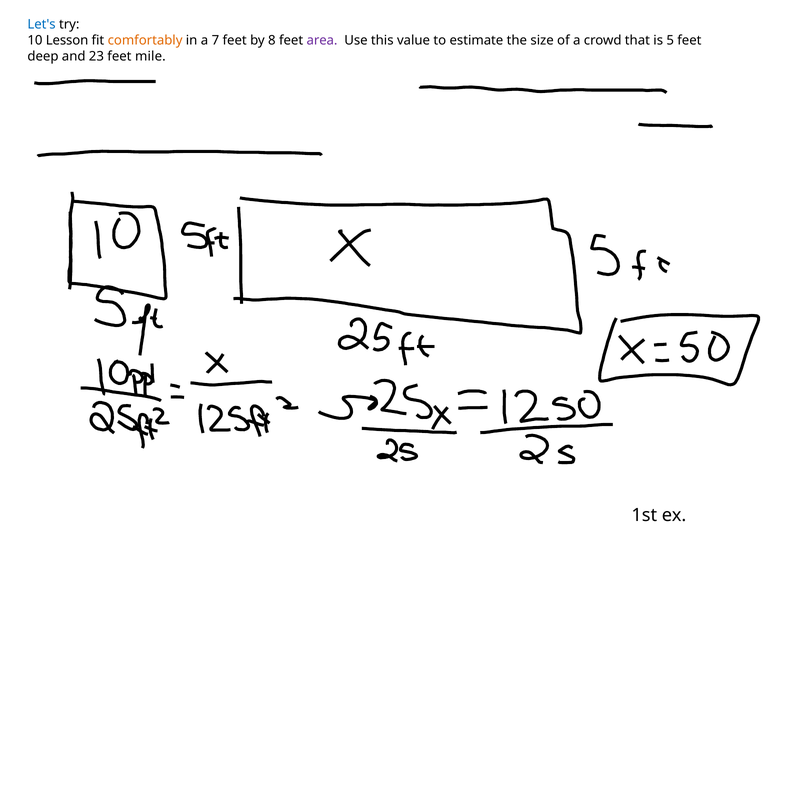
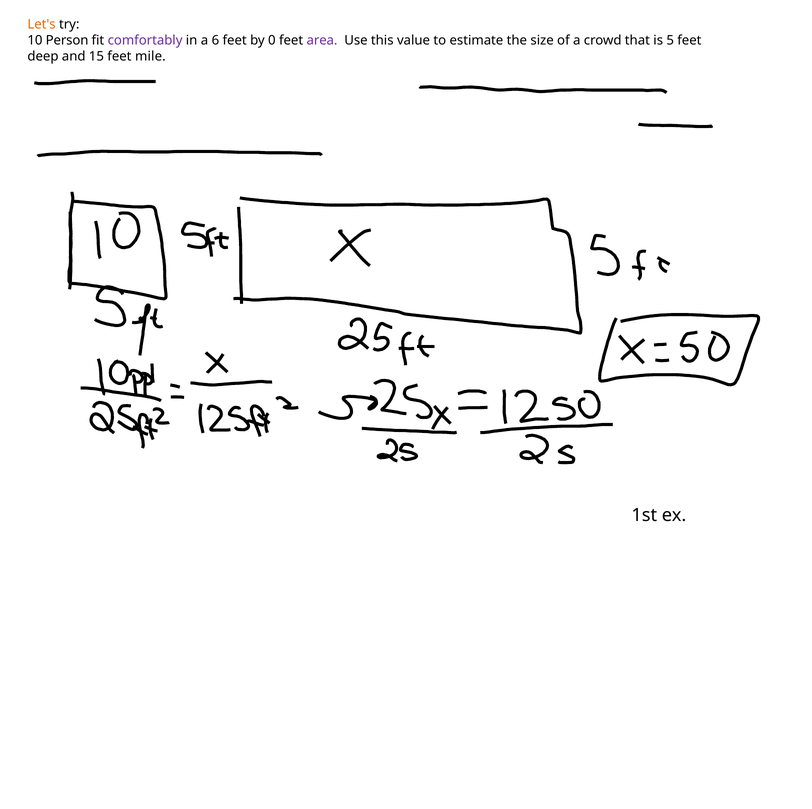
Let's colour: blue -> orange
Lesson: Lesson -> Person
comfortably colour: orange -> purple
7: 7 -> 6
8: 8 -> 0
23: 23 -> 15
